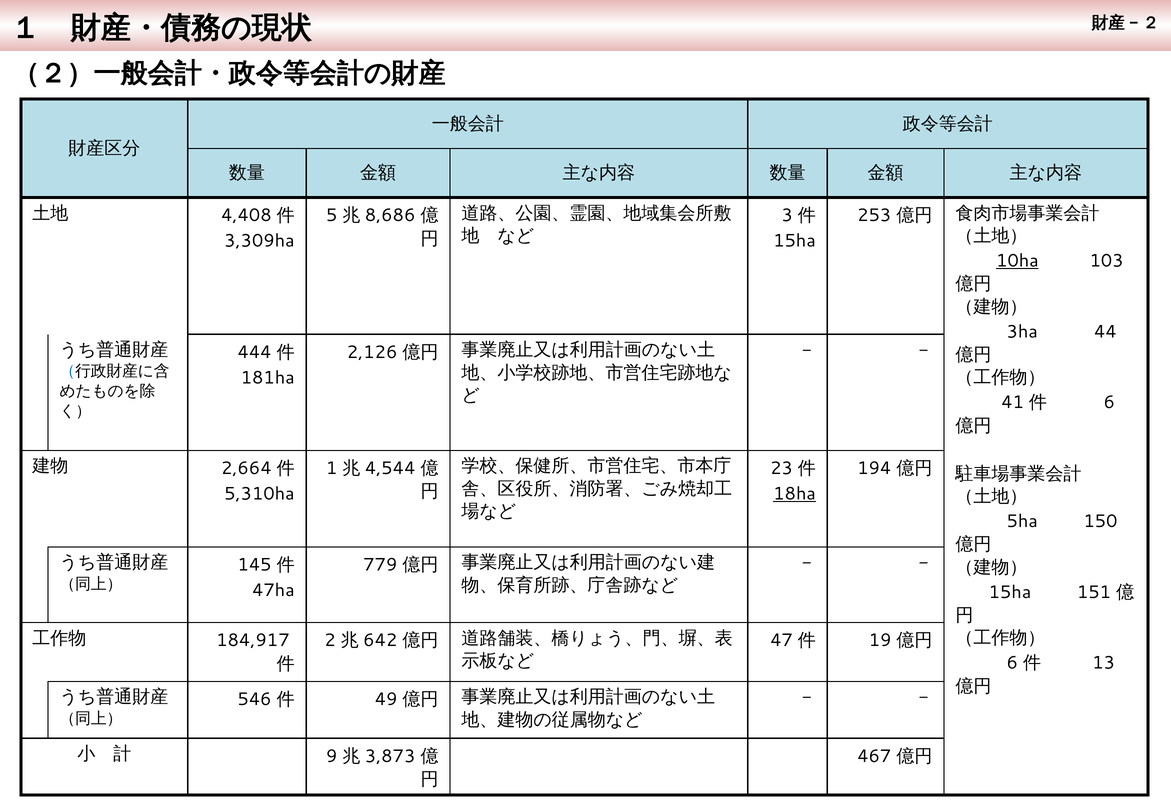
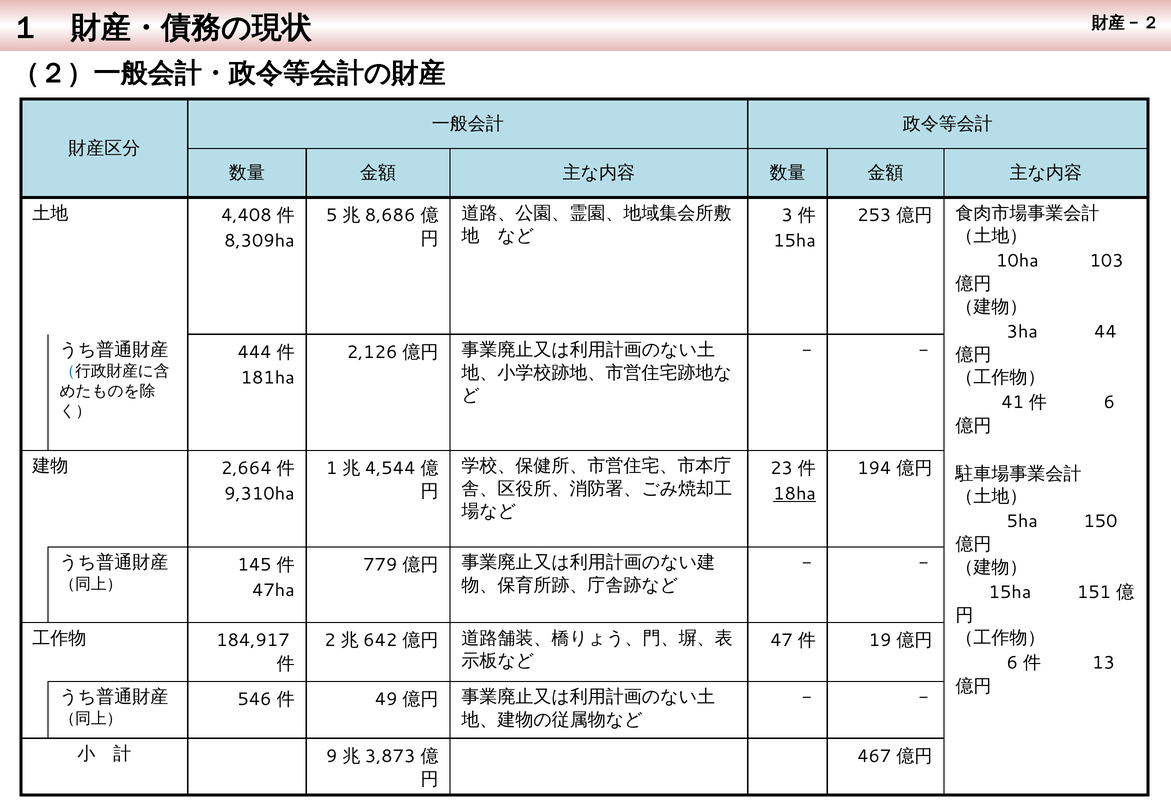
3,309ha: 3,309ha -> 8,309ha
10ha underline: present -> none
5,310ha: 5,310ha -> 9,310ha
